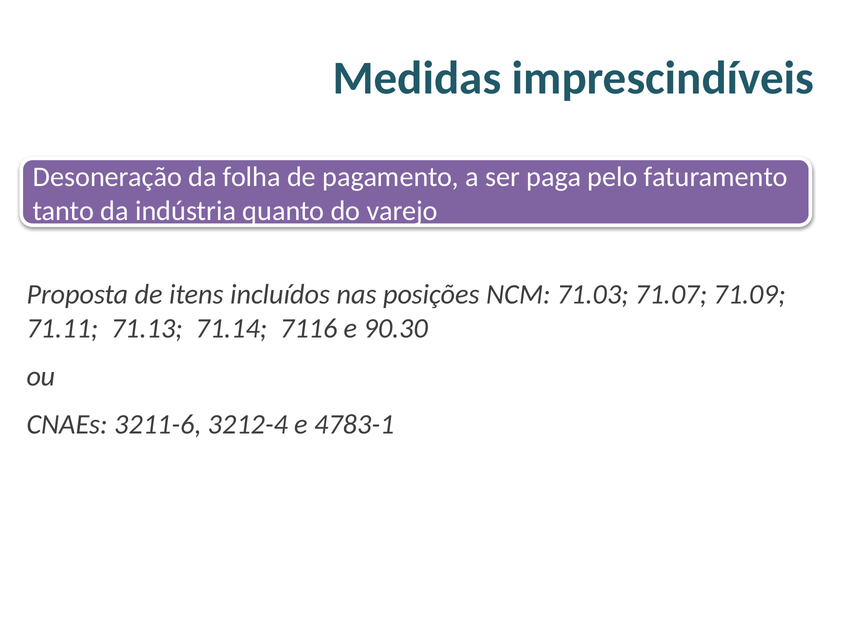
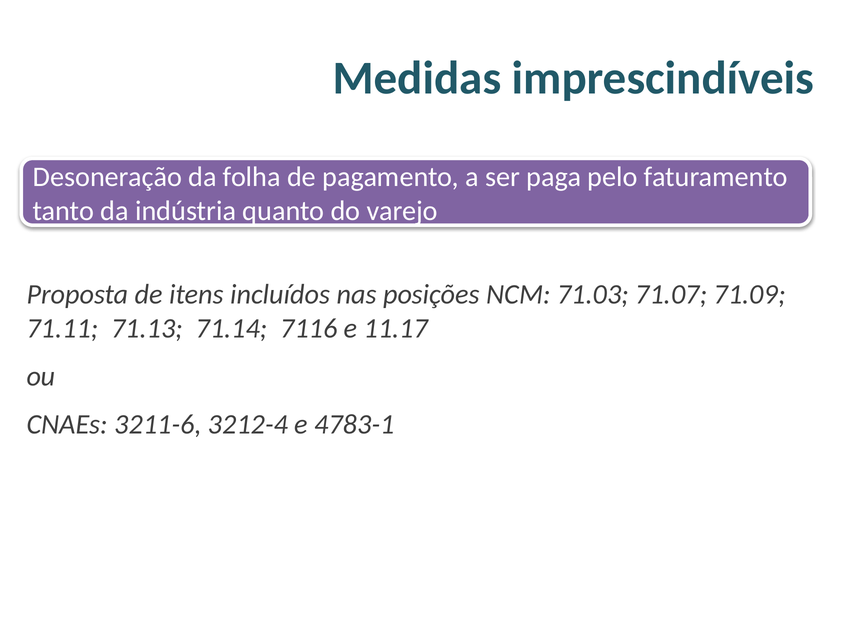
90.30: 90.30 -> 11.17
